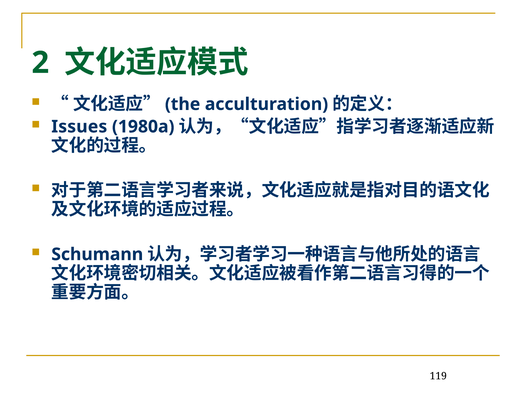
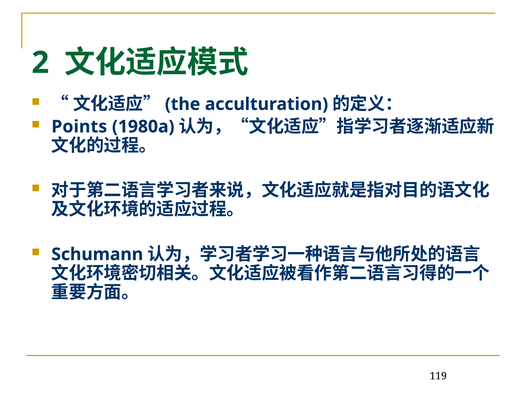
Issues: Issues -> Points
